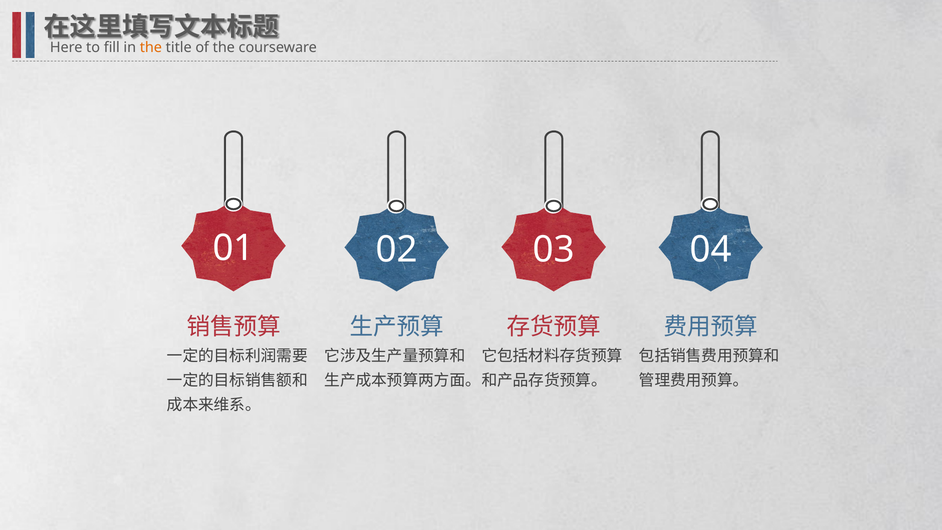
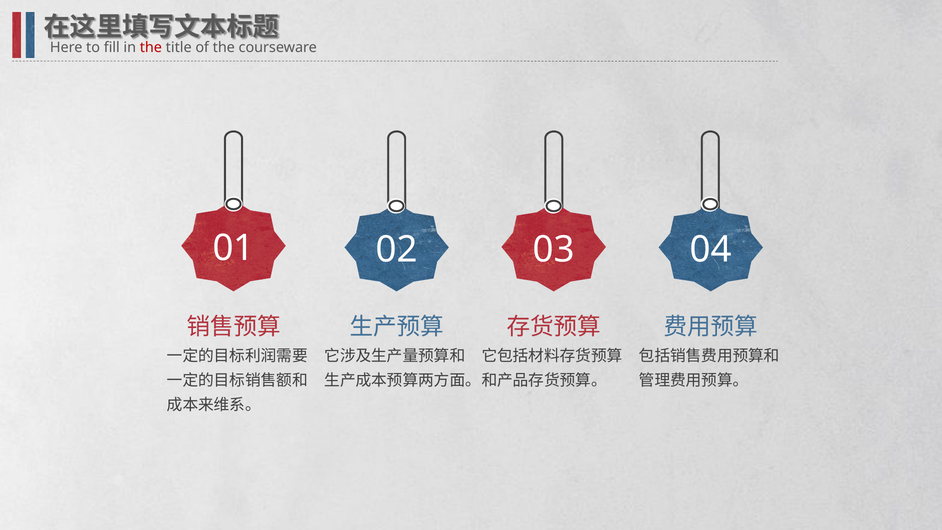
the at (151, 48) colour: orange -> red
